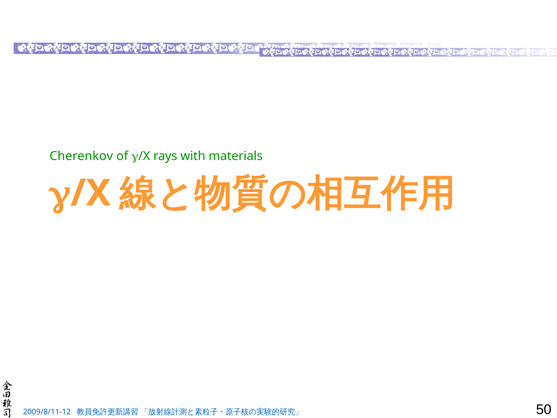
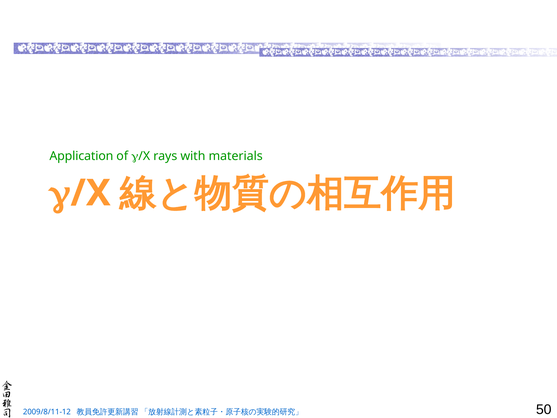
Cherenkov: Cherenkov -> Application
